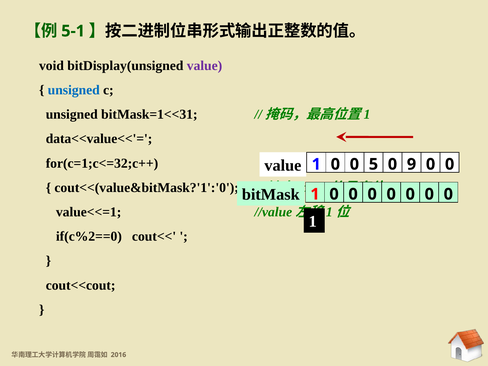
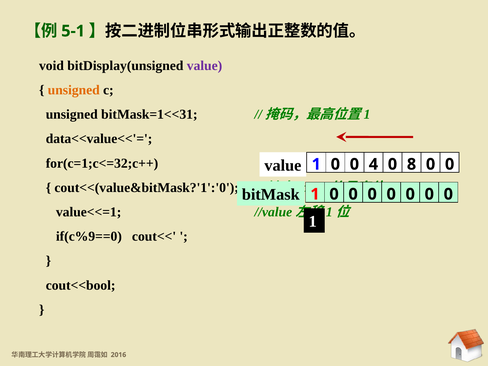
unsigned at (74, 90) colour: blue -> orange
5: 5 -> 4
9: 9 -> 8
if(c%2==0: if(c%2==0 -> if(c%9==0
cout<<cout: cout<<cout -> cout<<bool
